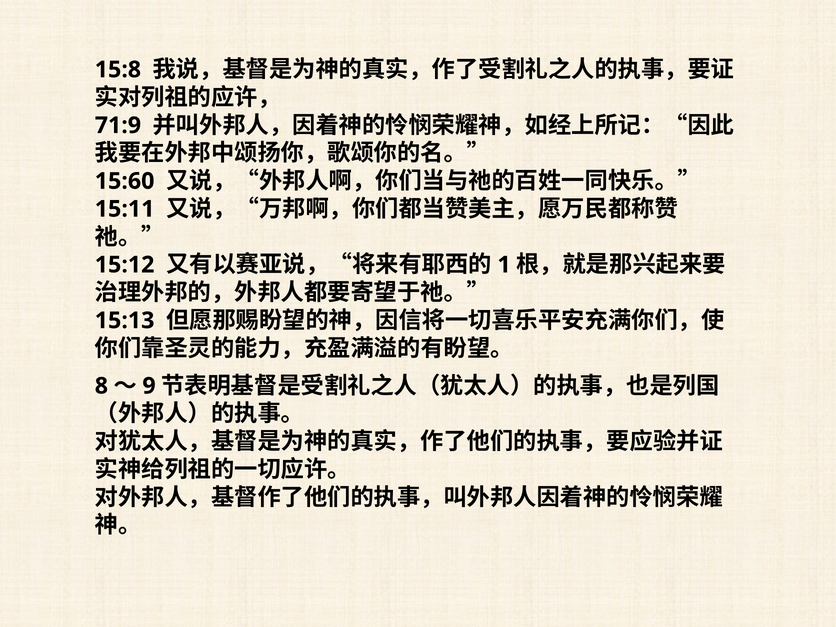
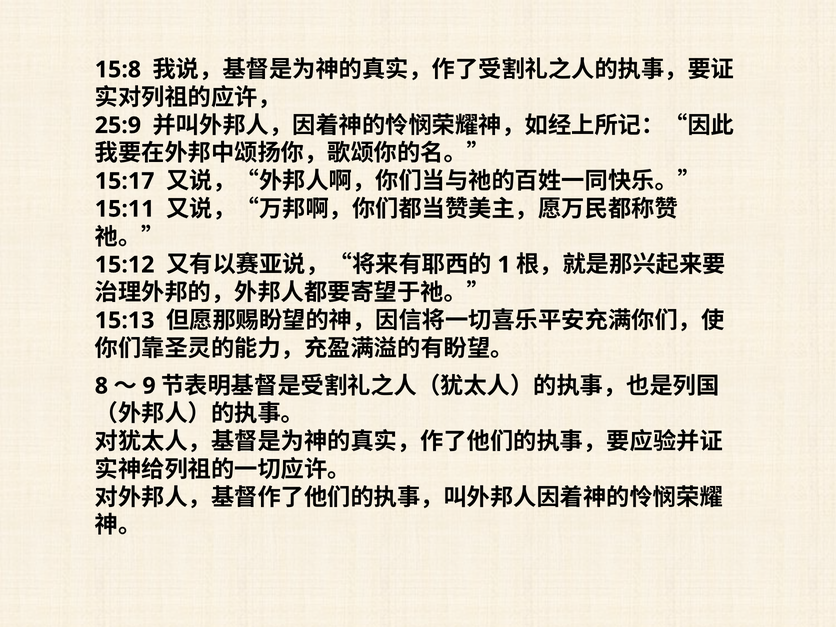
71:9: 71:9 -> 25:9
15:60: 15:60 -> 15:17
